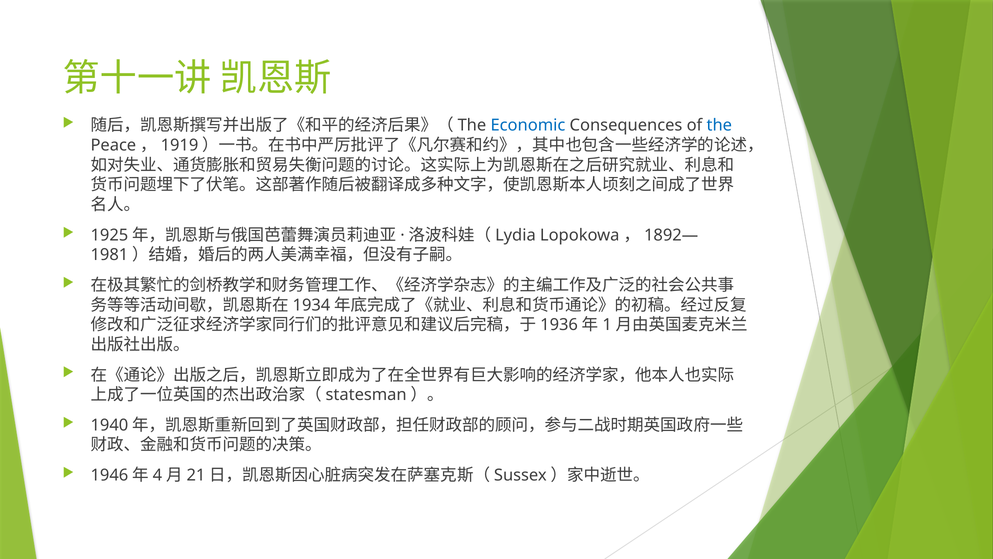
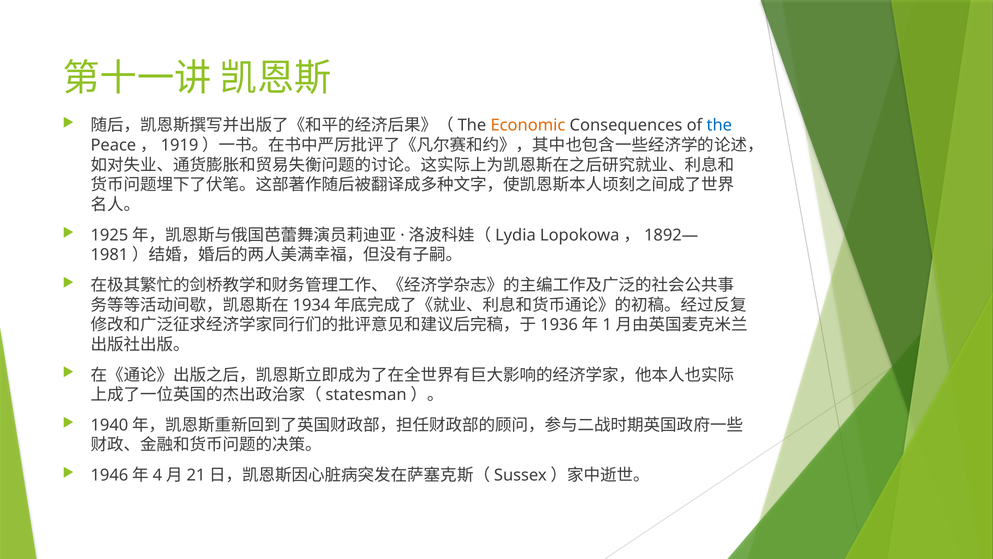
Economic colour: blue -> orange
